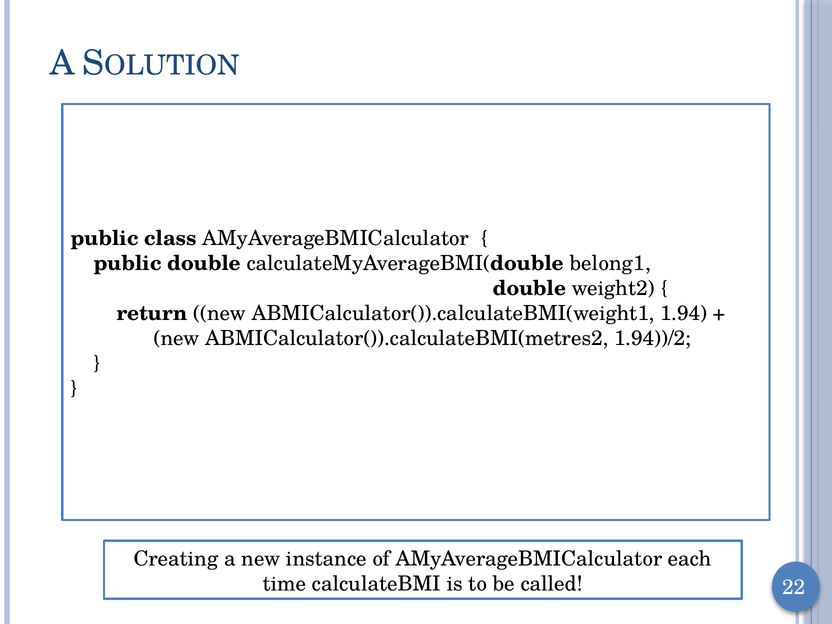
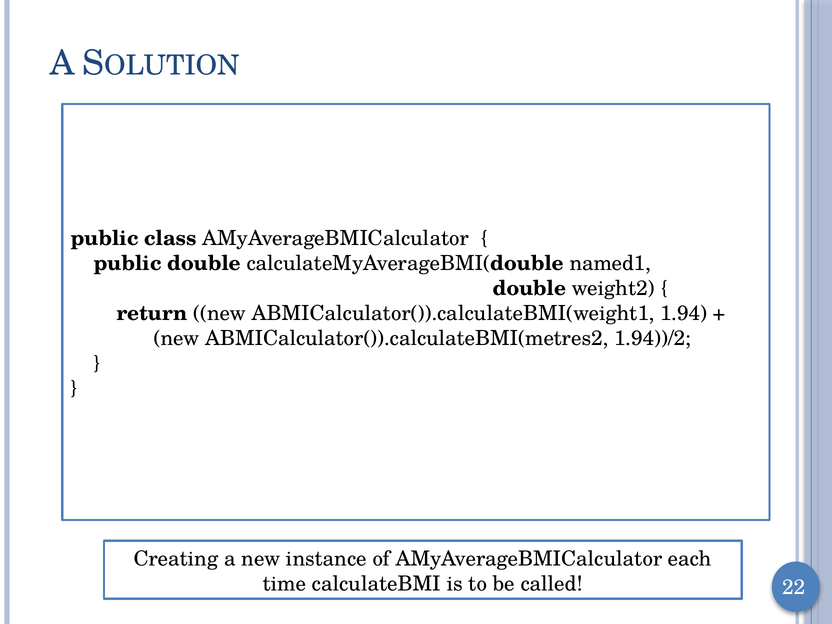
belong1: belong1 -> named1
